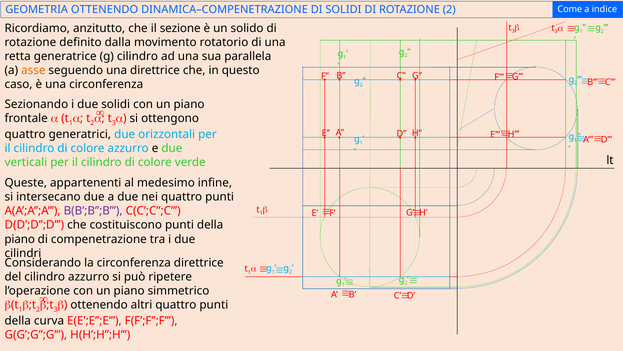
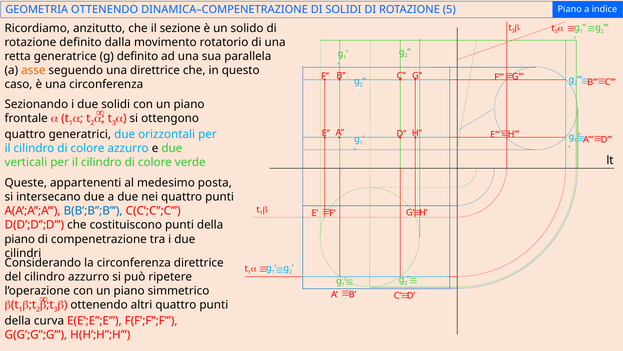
ROTAZIONE 2: 2 -> 5
Come at (570, 9): Come -> Piano
g cilindro: cilindro -> definito
infine: infine -> posta
B(B’;B’’;B colour: purple -> blue
